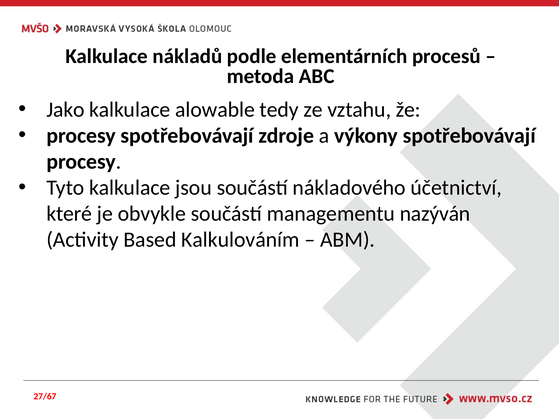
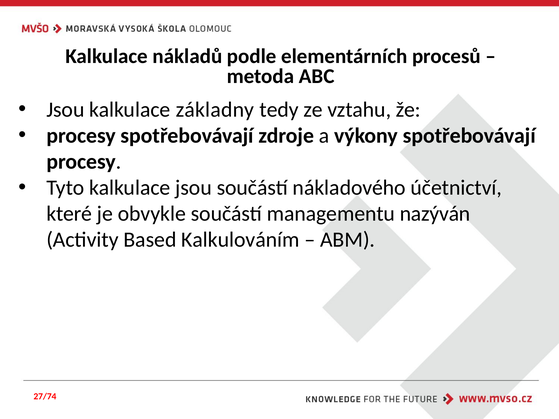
Jako at (65, 110): Jako -> Jsou
alowable: alowable -> základny
27/67: 27/67 -> 27/74
